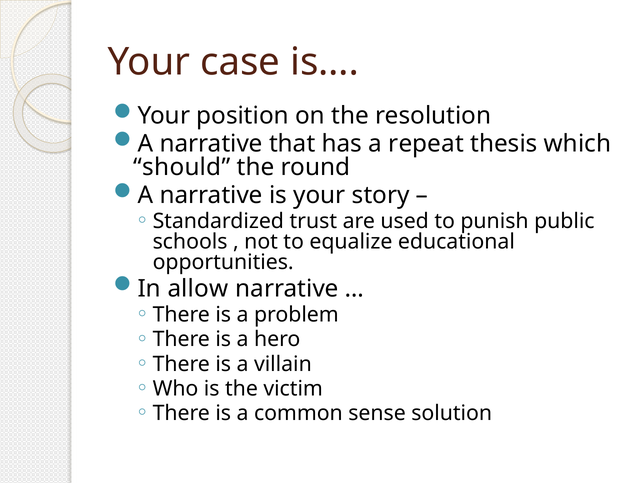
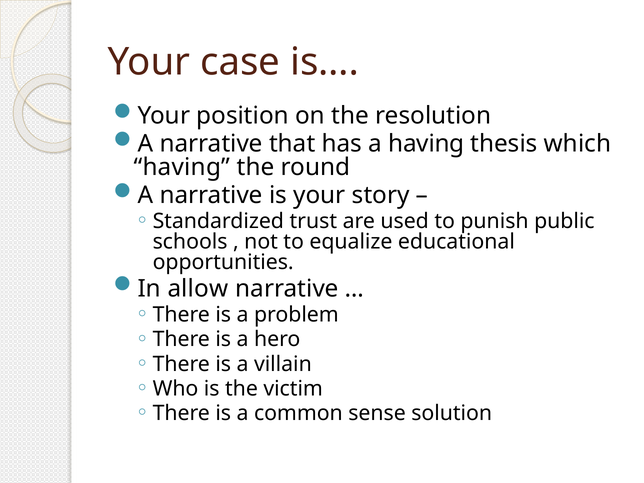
a repeat: repeat -> having
should at (182, 167): should -> having
